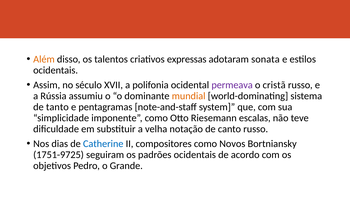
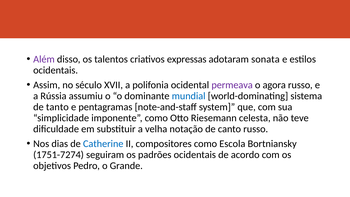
Além colour: orange -> purple
cristã: cristã -> agora
mundial colour: orange -> blue
escalas: escalas -> celesta
Novos: Novos -> Escola
1751-9725: 1751-9725 -> 1751-7274
